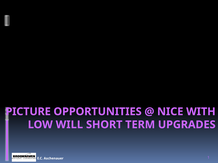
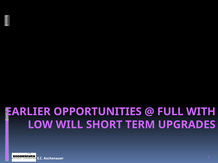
PICTURE: PICTURE -> EARLIER
NICE: NICE -> FULL
